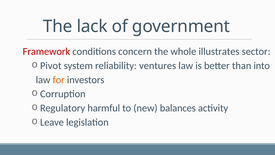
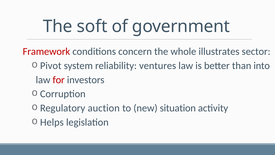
lack: lack -> soft
for colour: orange -> red
harmful: harmful -> auction
balances: balances -> situation
Leave: Leave -> Helps
